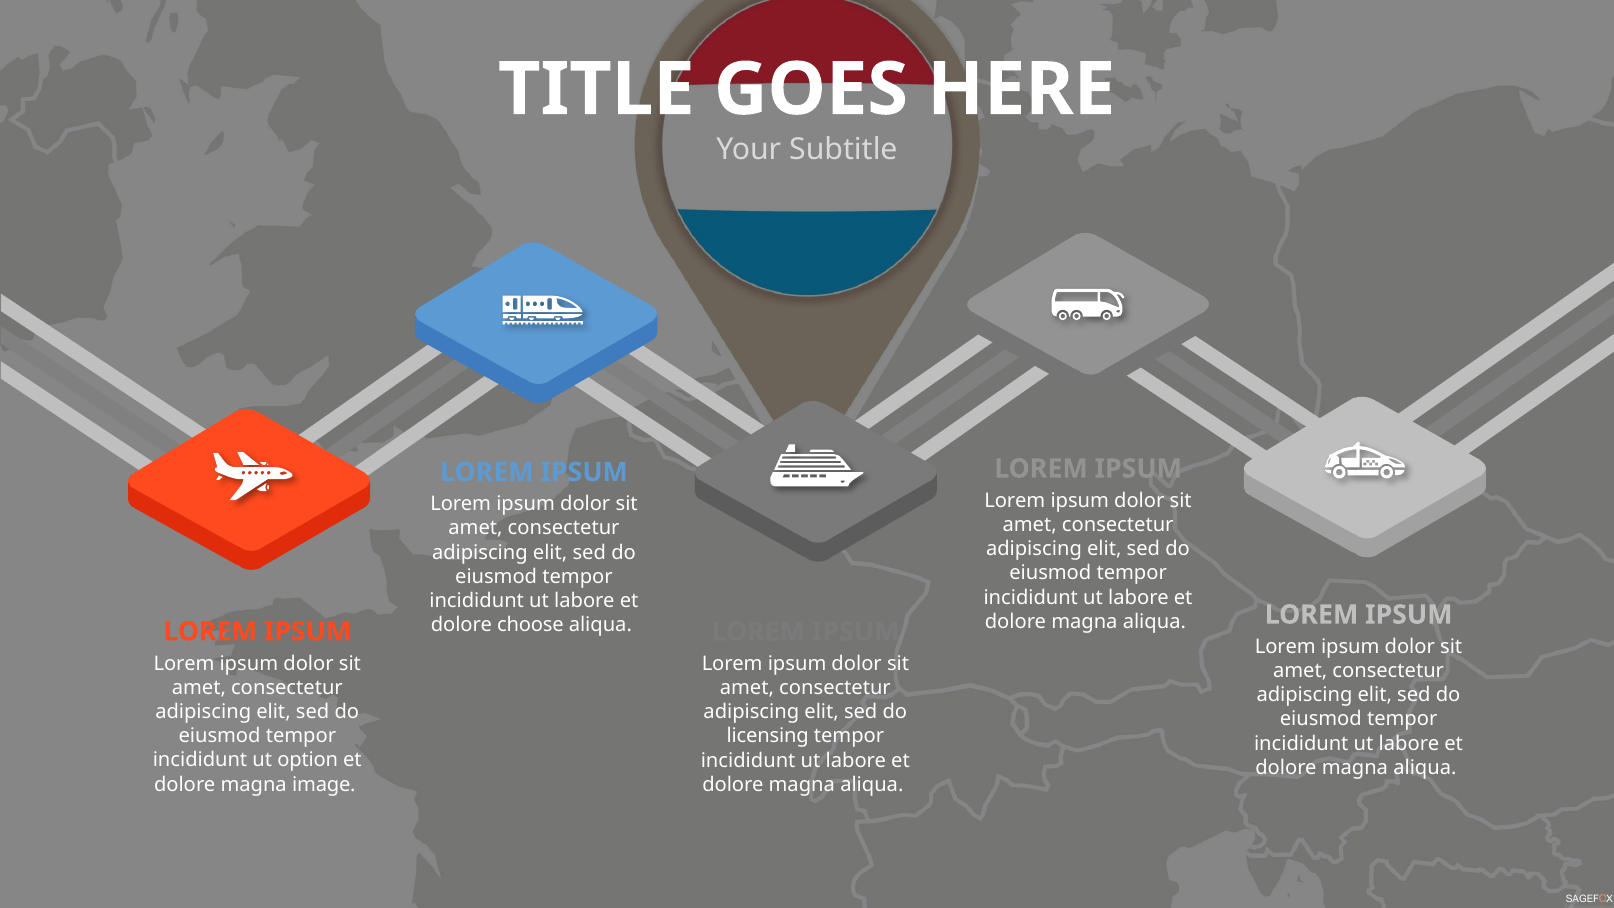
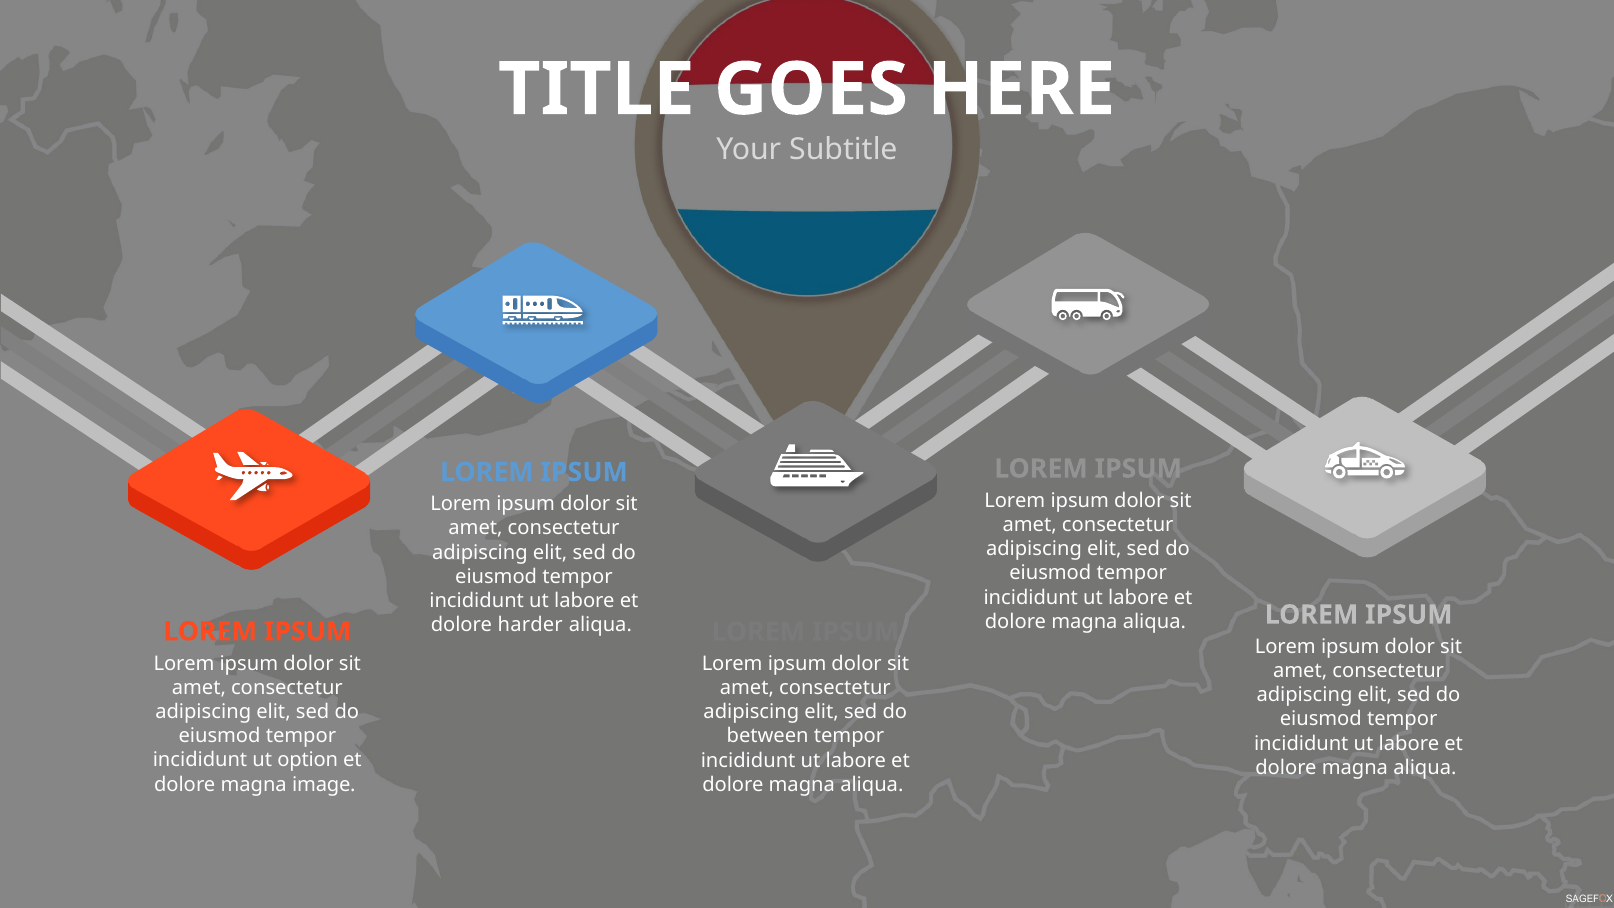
choose: choose -> harder
licensing: licensing -> between
